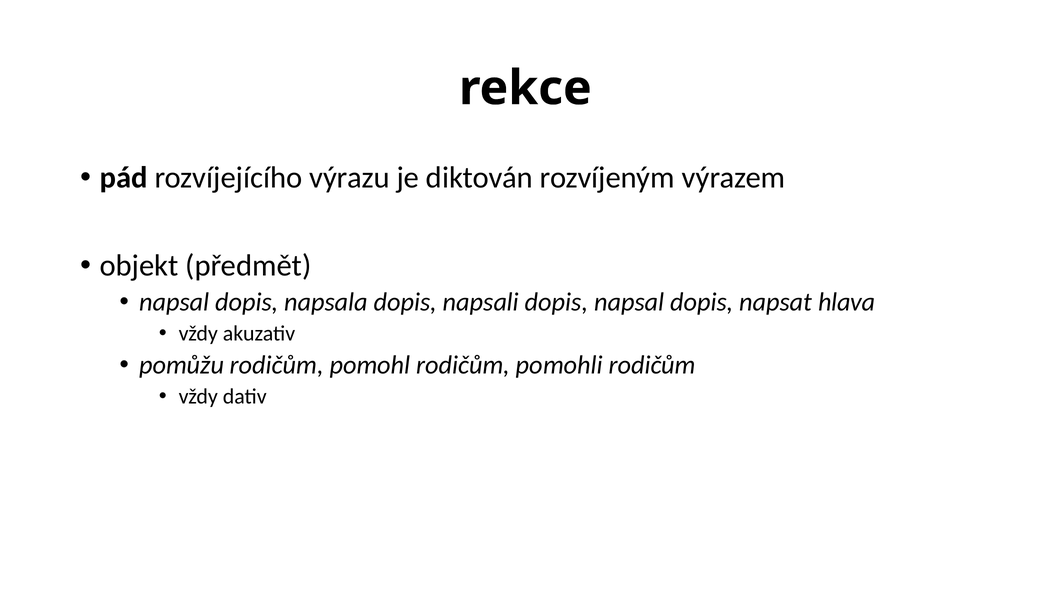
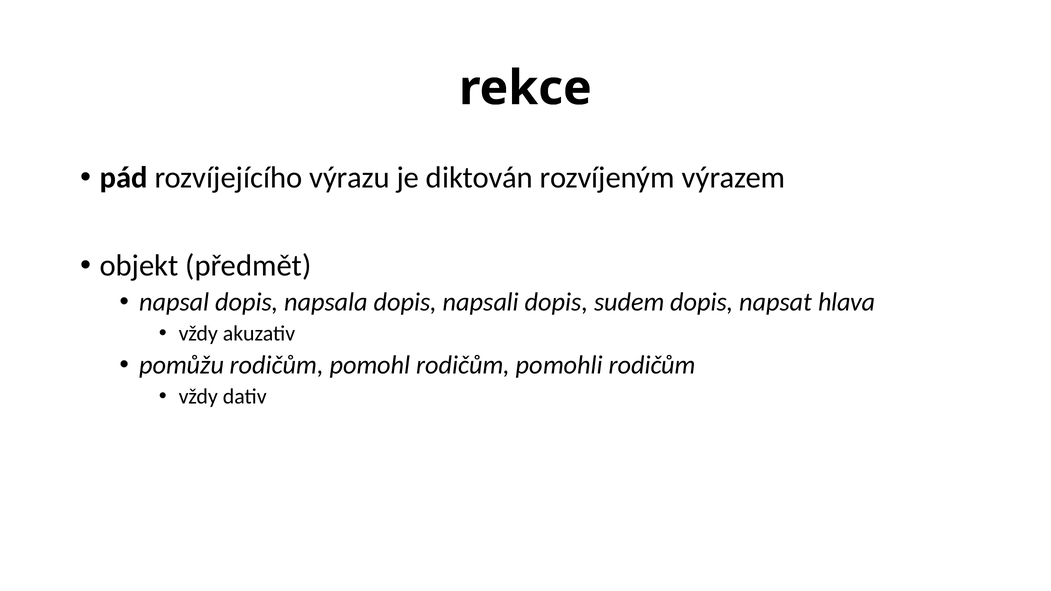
dopis napsal: napsal -> sudem
